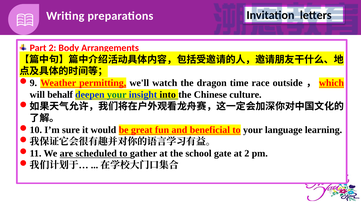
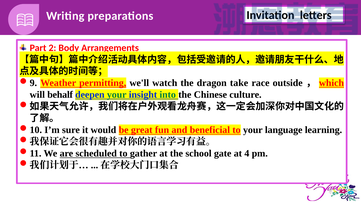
time: time -> take
into colour: black -> green
at 2: 2 -> 4
